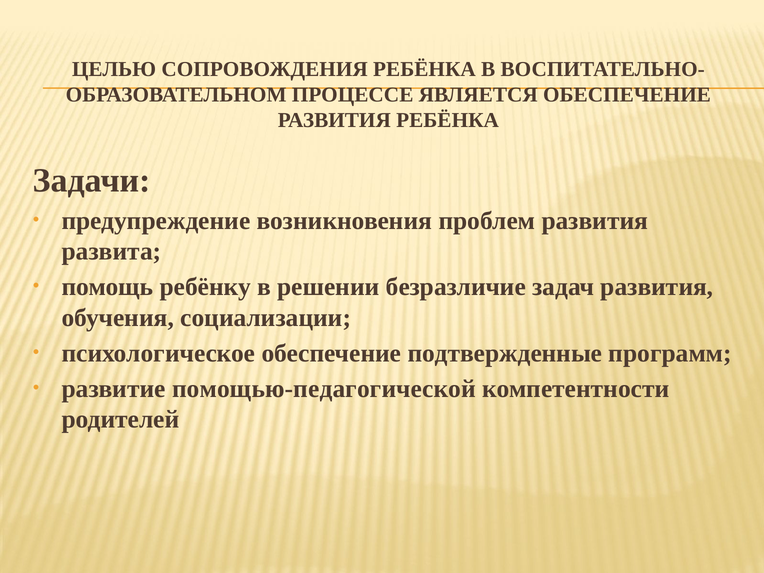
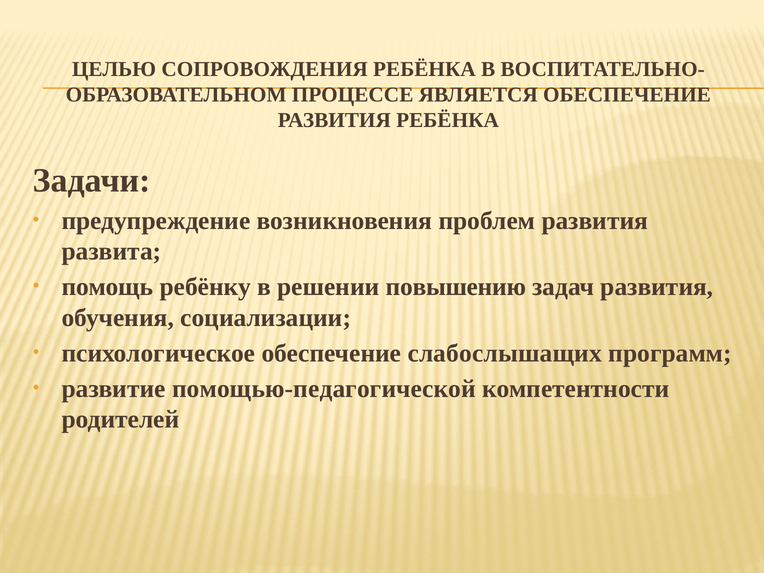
безразличие: безразличие -> повышению
подтвержденные: подтвержденные -> слабослышащих
